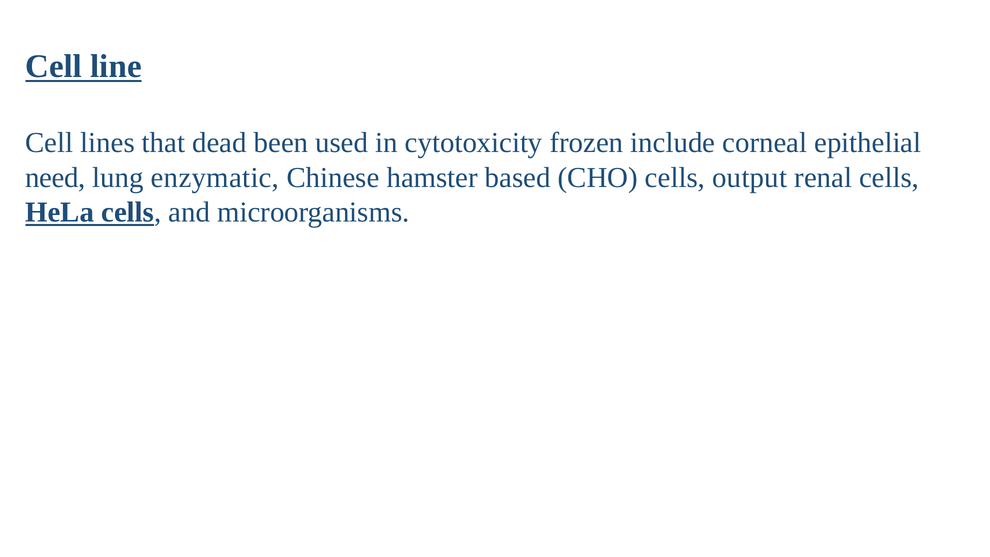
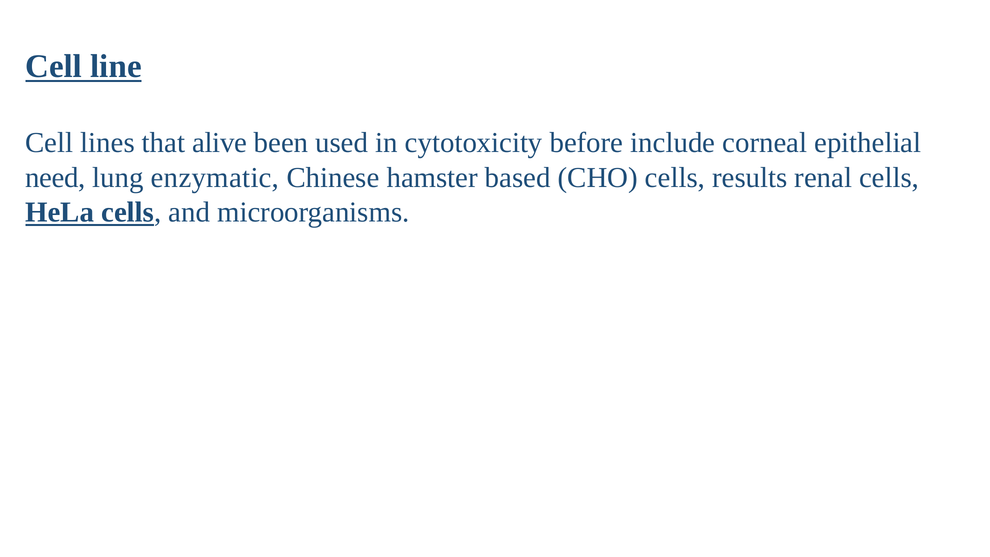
dead: dead -> alive
frozen: frozen -> before
output: output -> results
